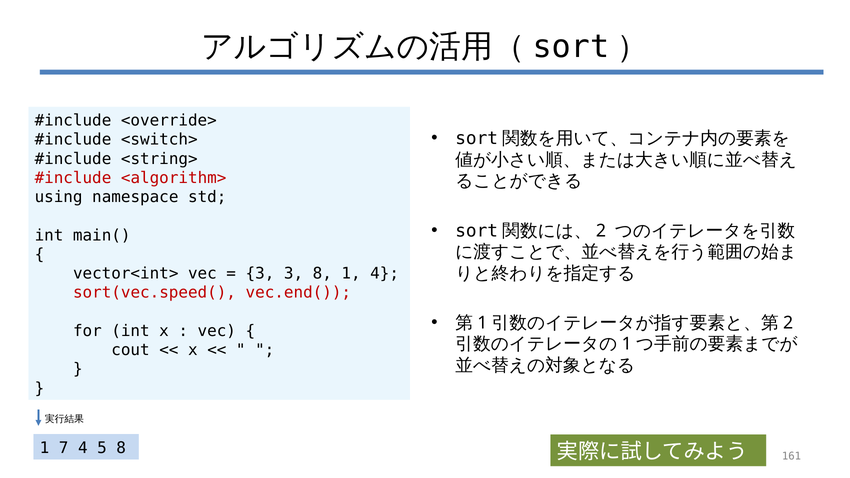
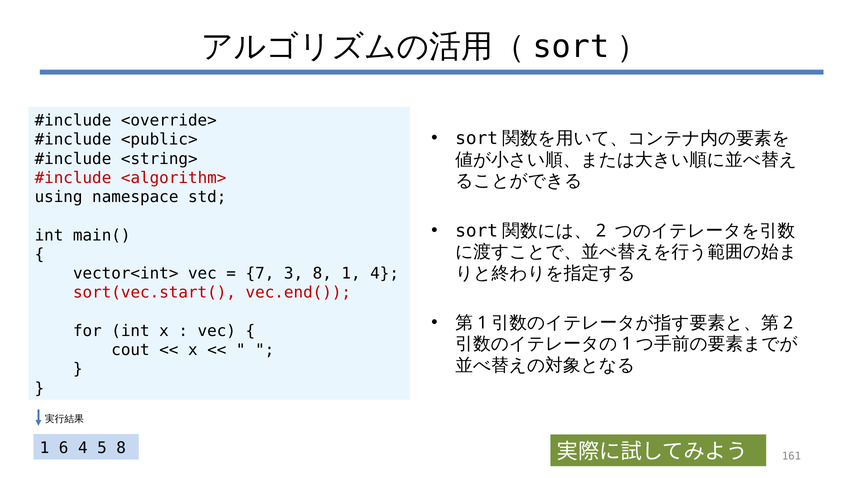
<switch>: <switch> -> <public>
3 at (260, 274): 3 -> 7
sort(vec.speed(: sort(vec.speed( -> sort(vec.start(
7: 7 -> 6
